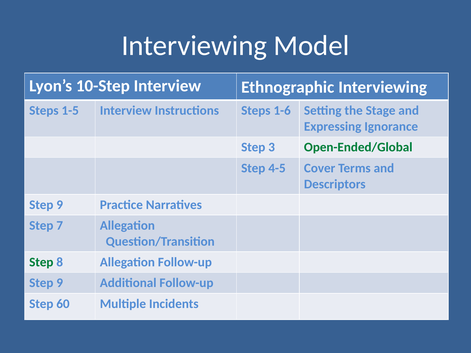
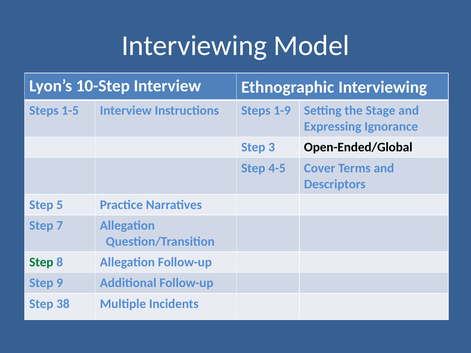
1-6: 1-6 -> 1-9
Open-Ended/Global colour: green -> black
9 at (60, 205): 9 -> 5
60: 60 -> 38
